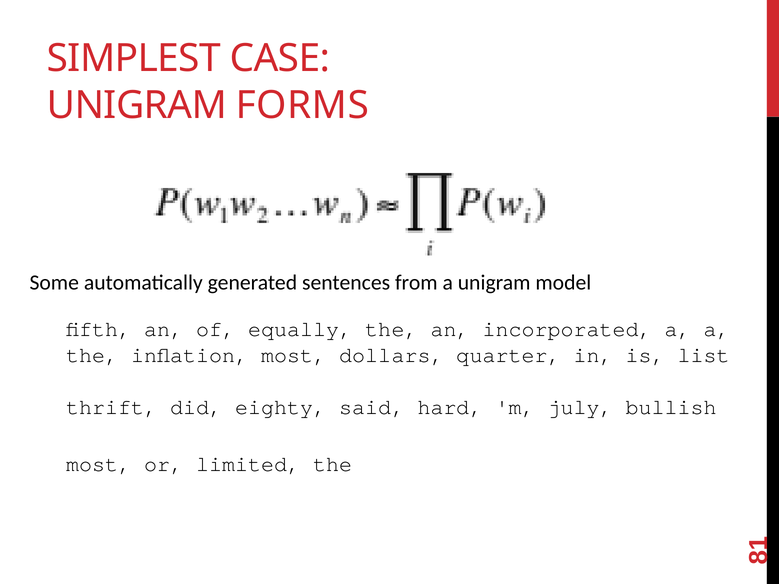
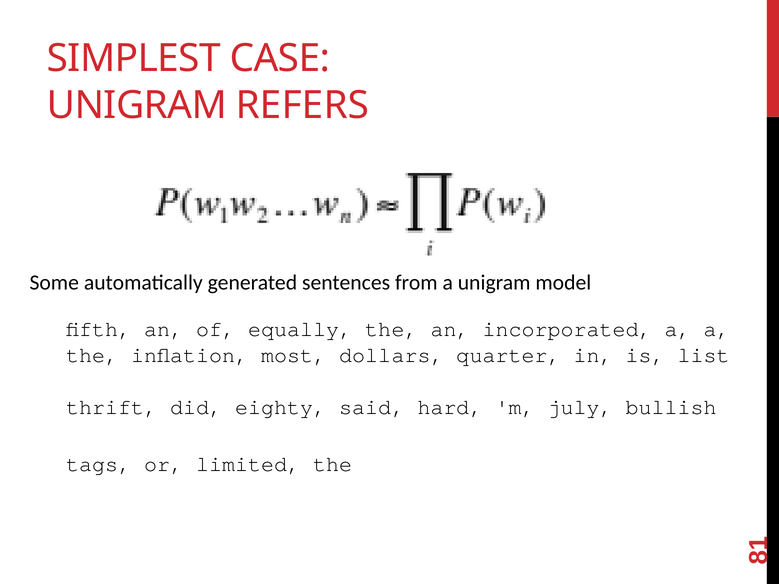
FORMS: FORMS -> REFERS
most at (99, 464): most -> tags
